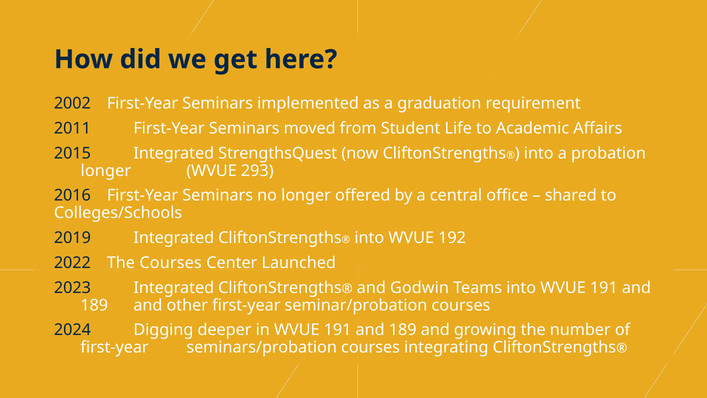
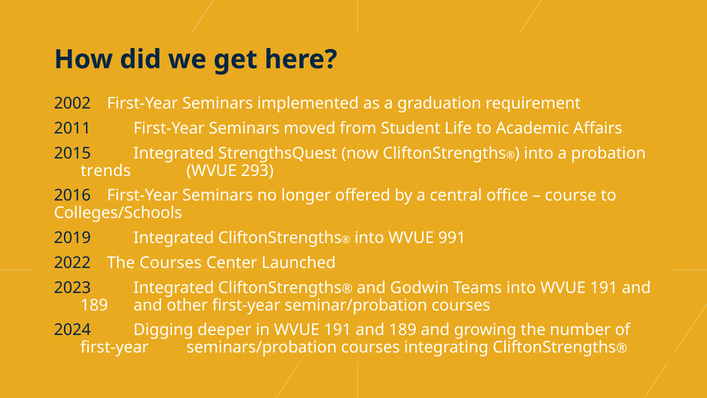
longer at (106, 171): longer -> trends
shared: shared -> course
192: 192 -> 991
